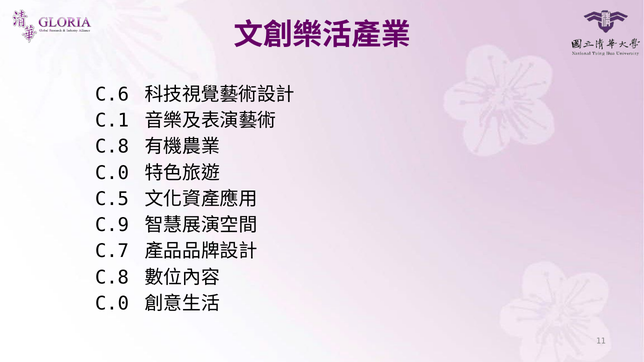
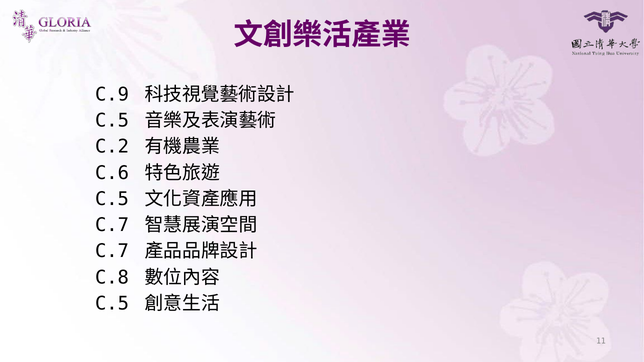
C.6: C.6 -> C.9
C.1 at (112, 121): C.1 -> C.5
C.8 at (112, 147): C.8 -> C.2
C.0 at (112, 173): C.0 -> C.6
C.9 at (112, 225): C.9 -> C.7
C.0 at (112, 304): C.0 -> C.5
